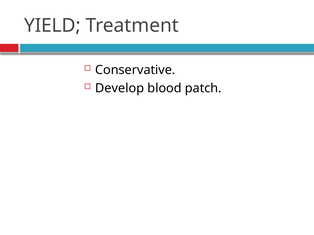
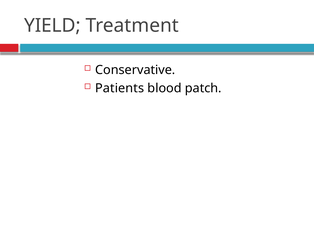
Develop: Develop -> Patients
